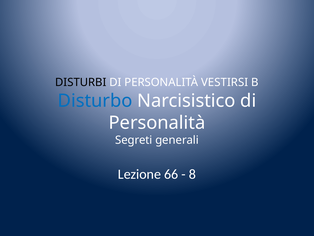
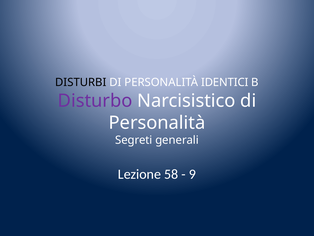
VESTIRSI: VESTIRSI -> IDENTICI
Disturbo colour: blue -> purple
66: 66 -> 58
8: 8 -> 9
